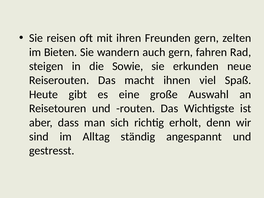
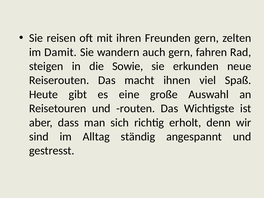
Bieten: Bieten -> Damit
